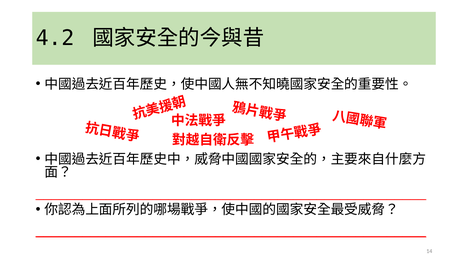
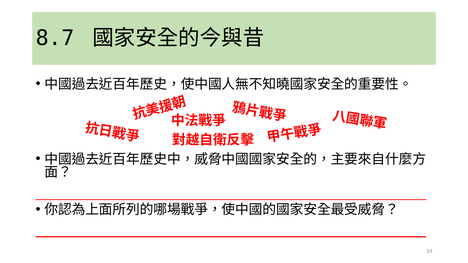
4.2: 4.2 -> 8.7
